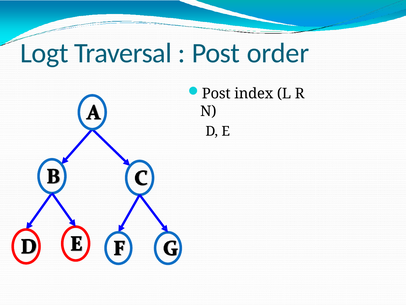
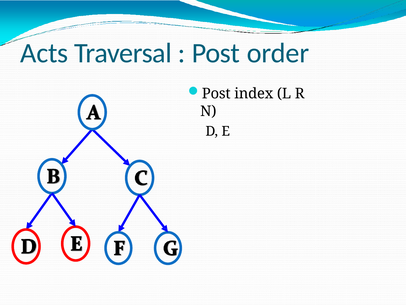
Logt: Logt -> Acts
